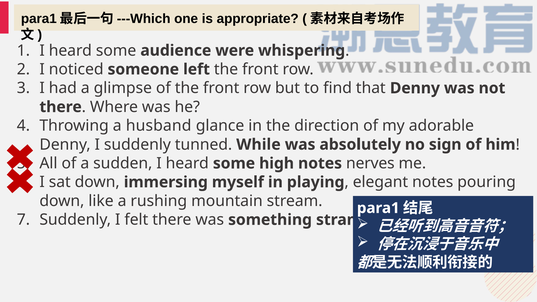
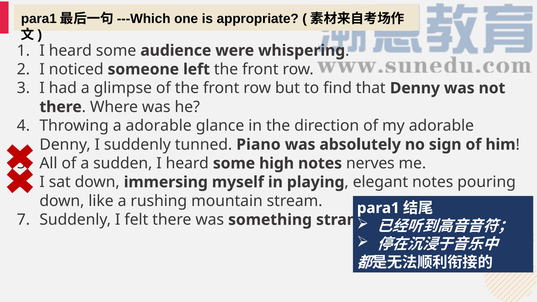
a husband: husband -> adorable
While: While -> Piano
